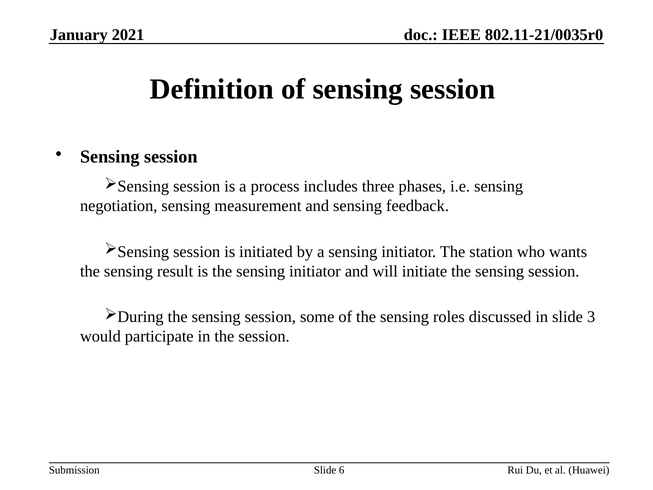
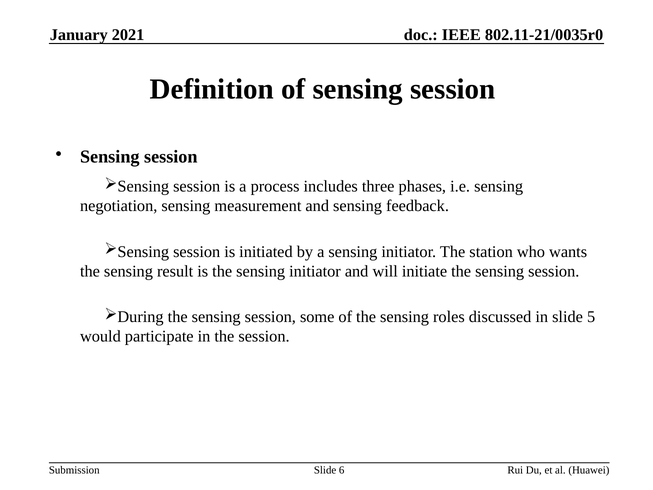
3: 3 -> 5
